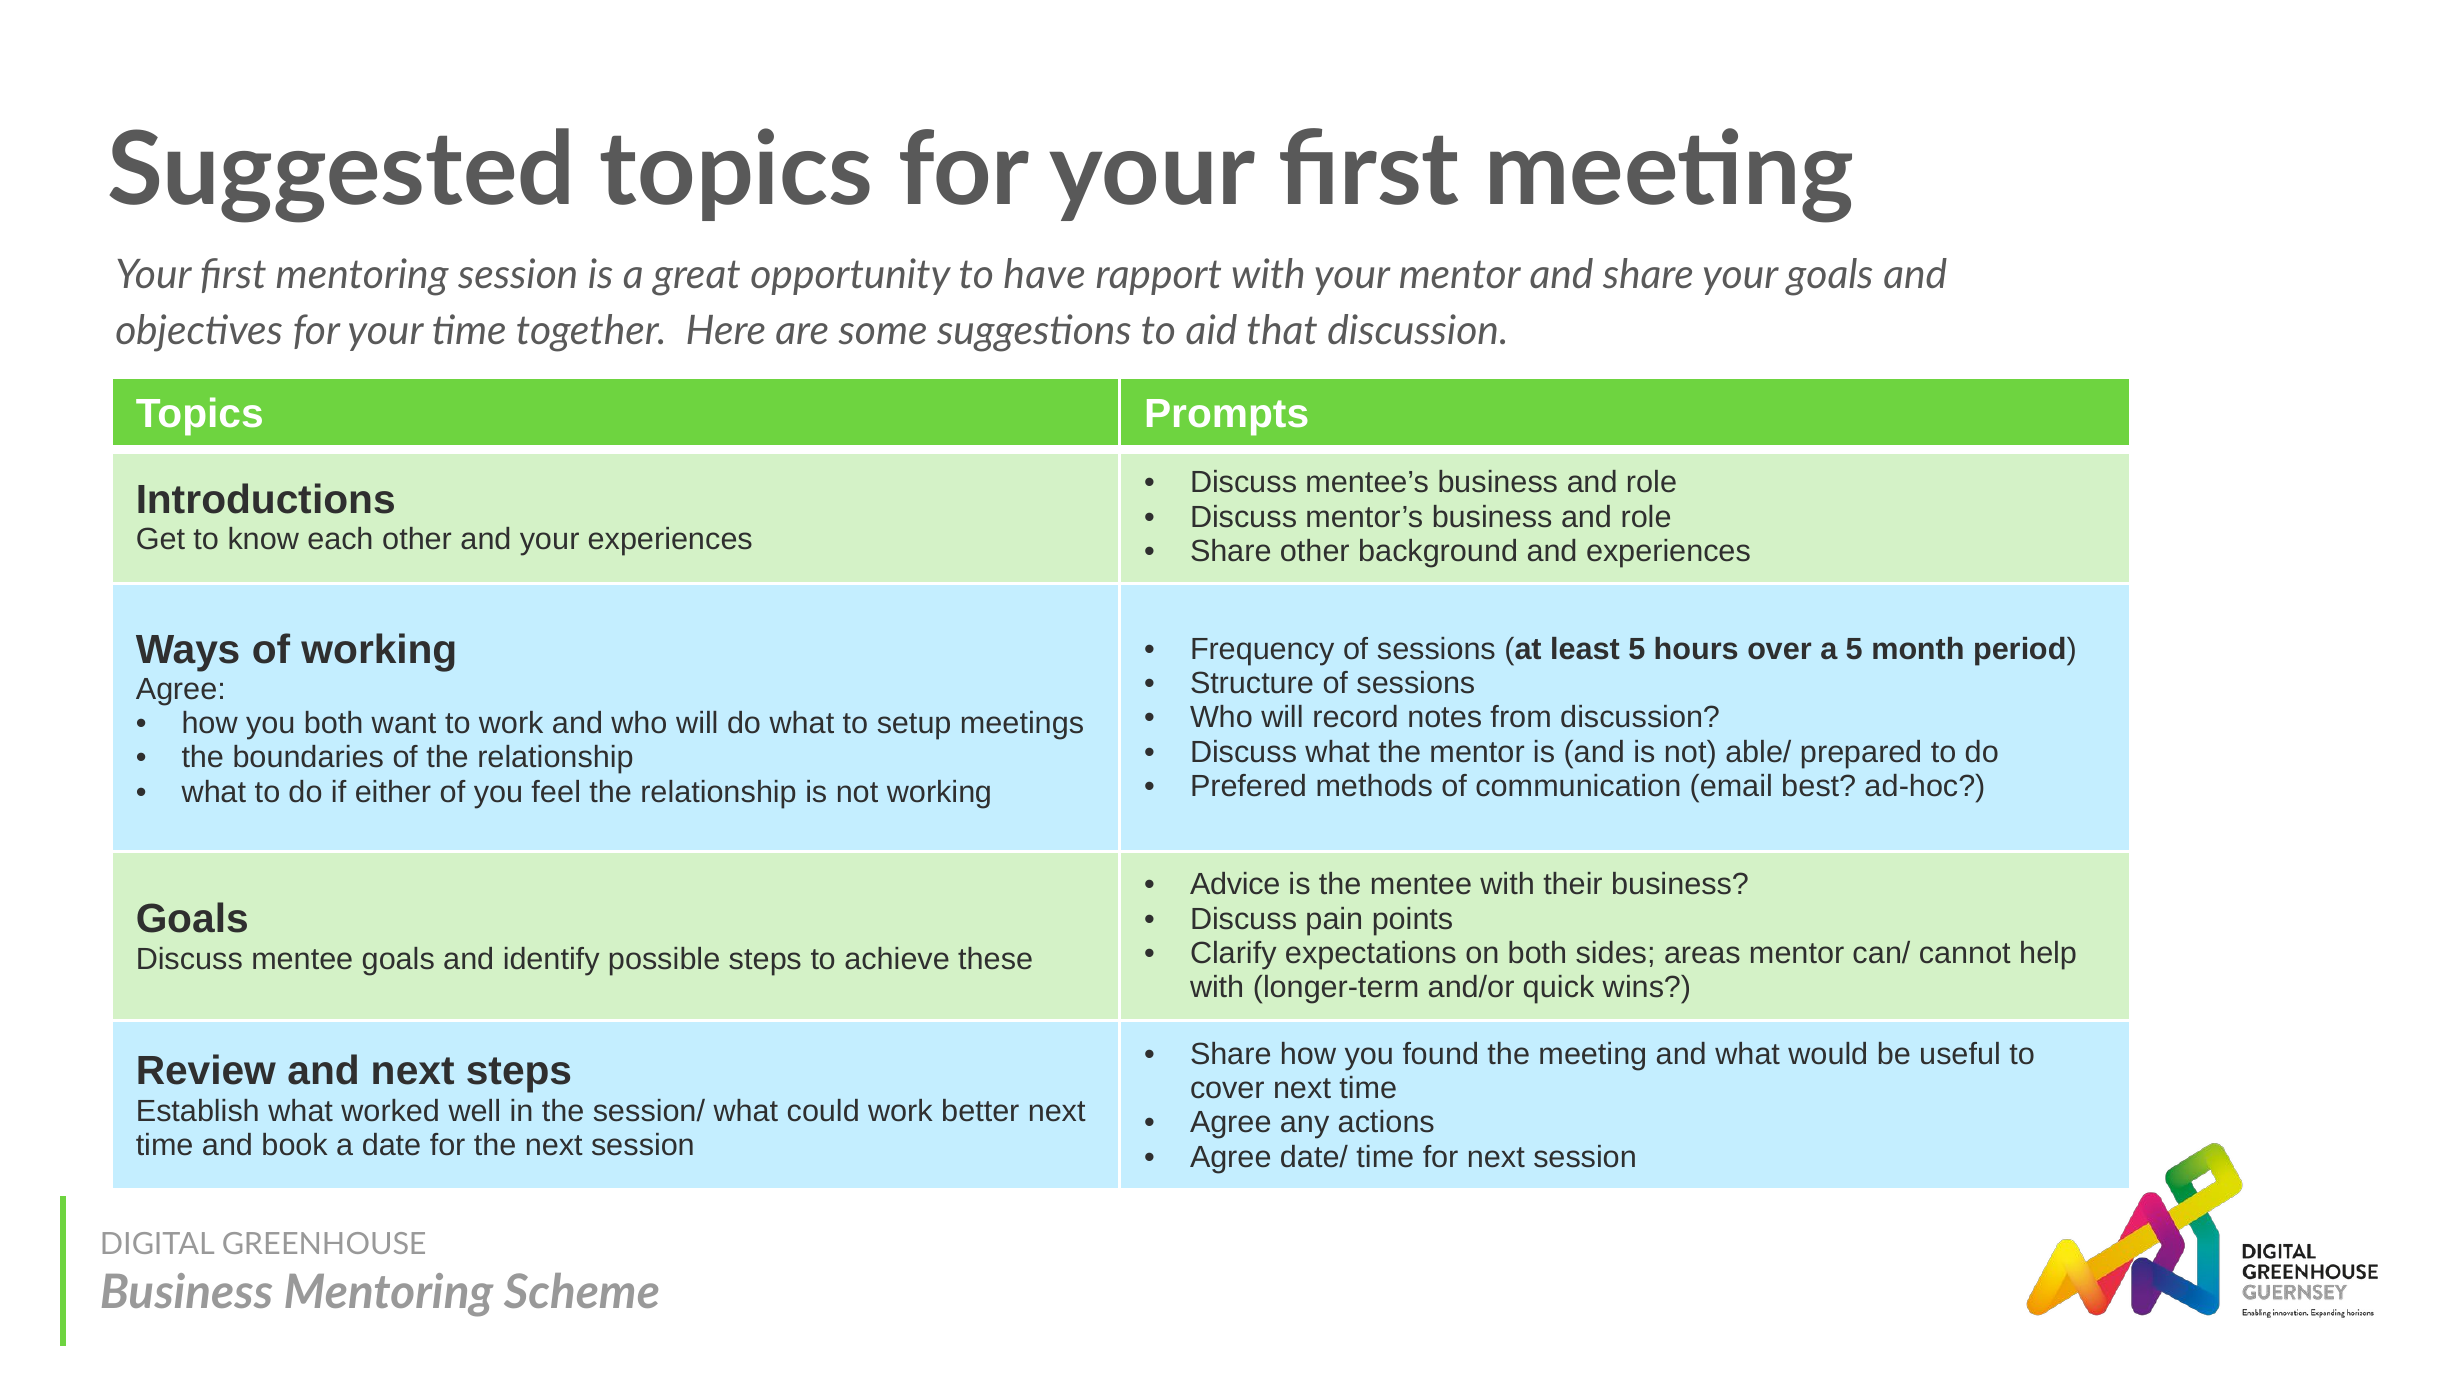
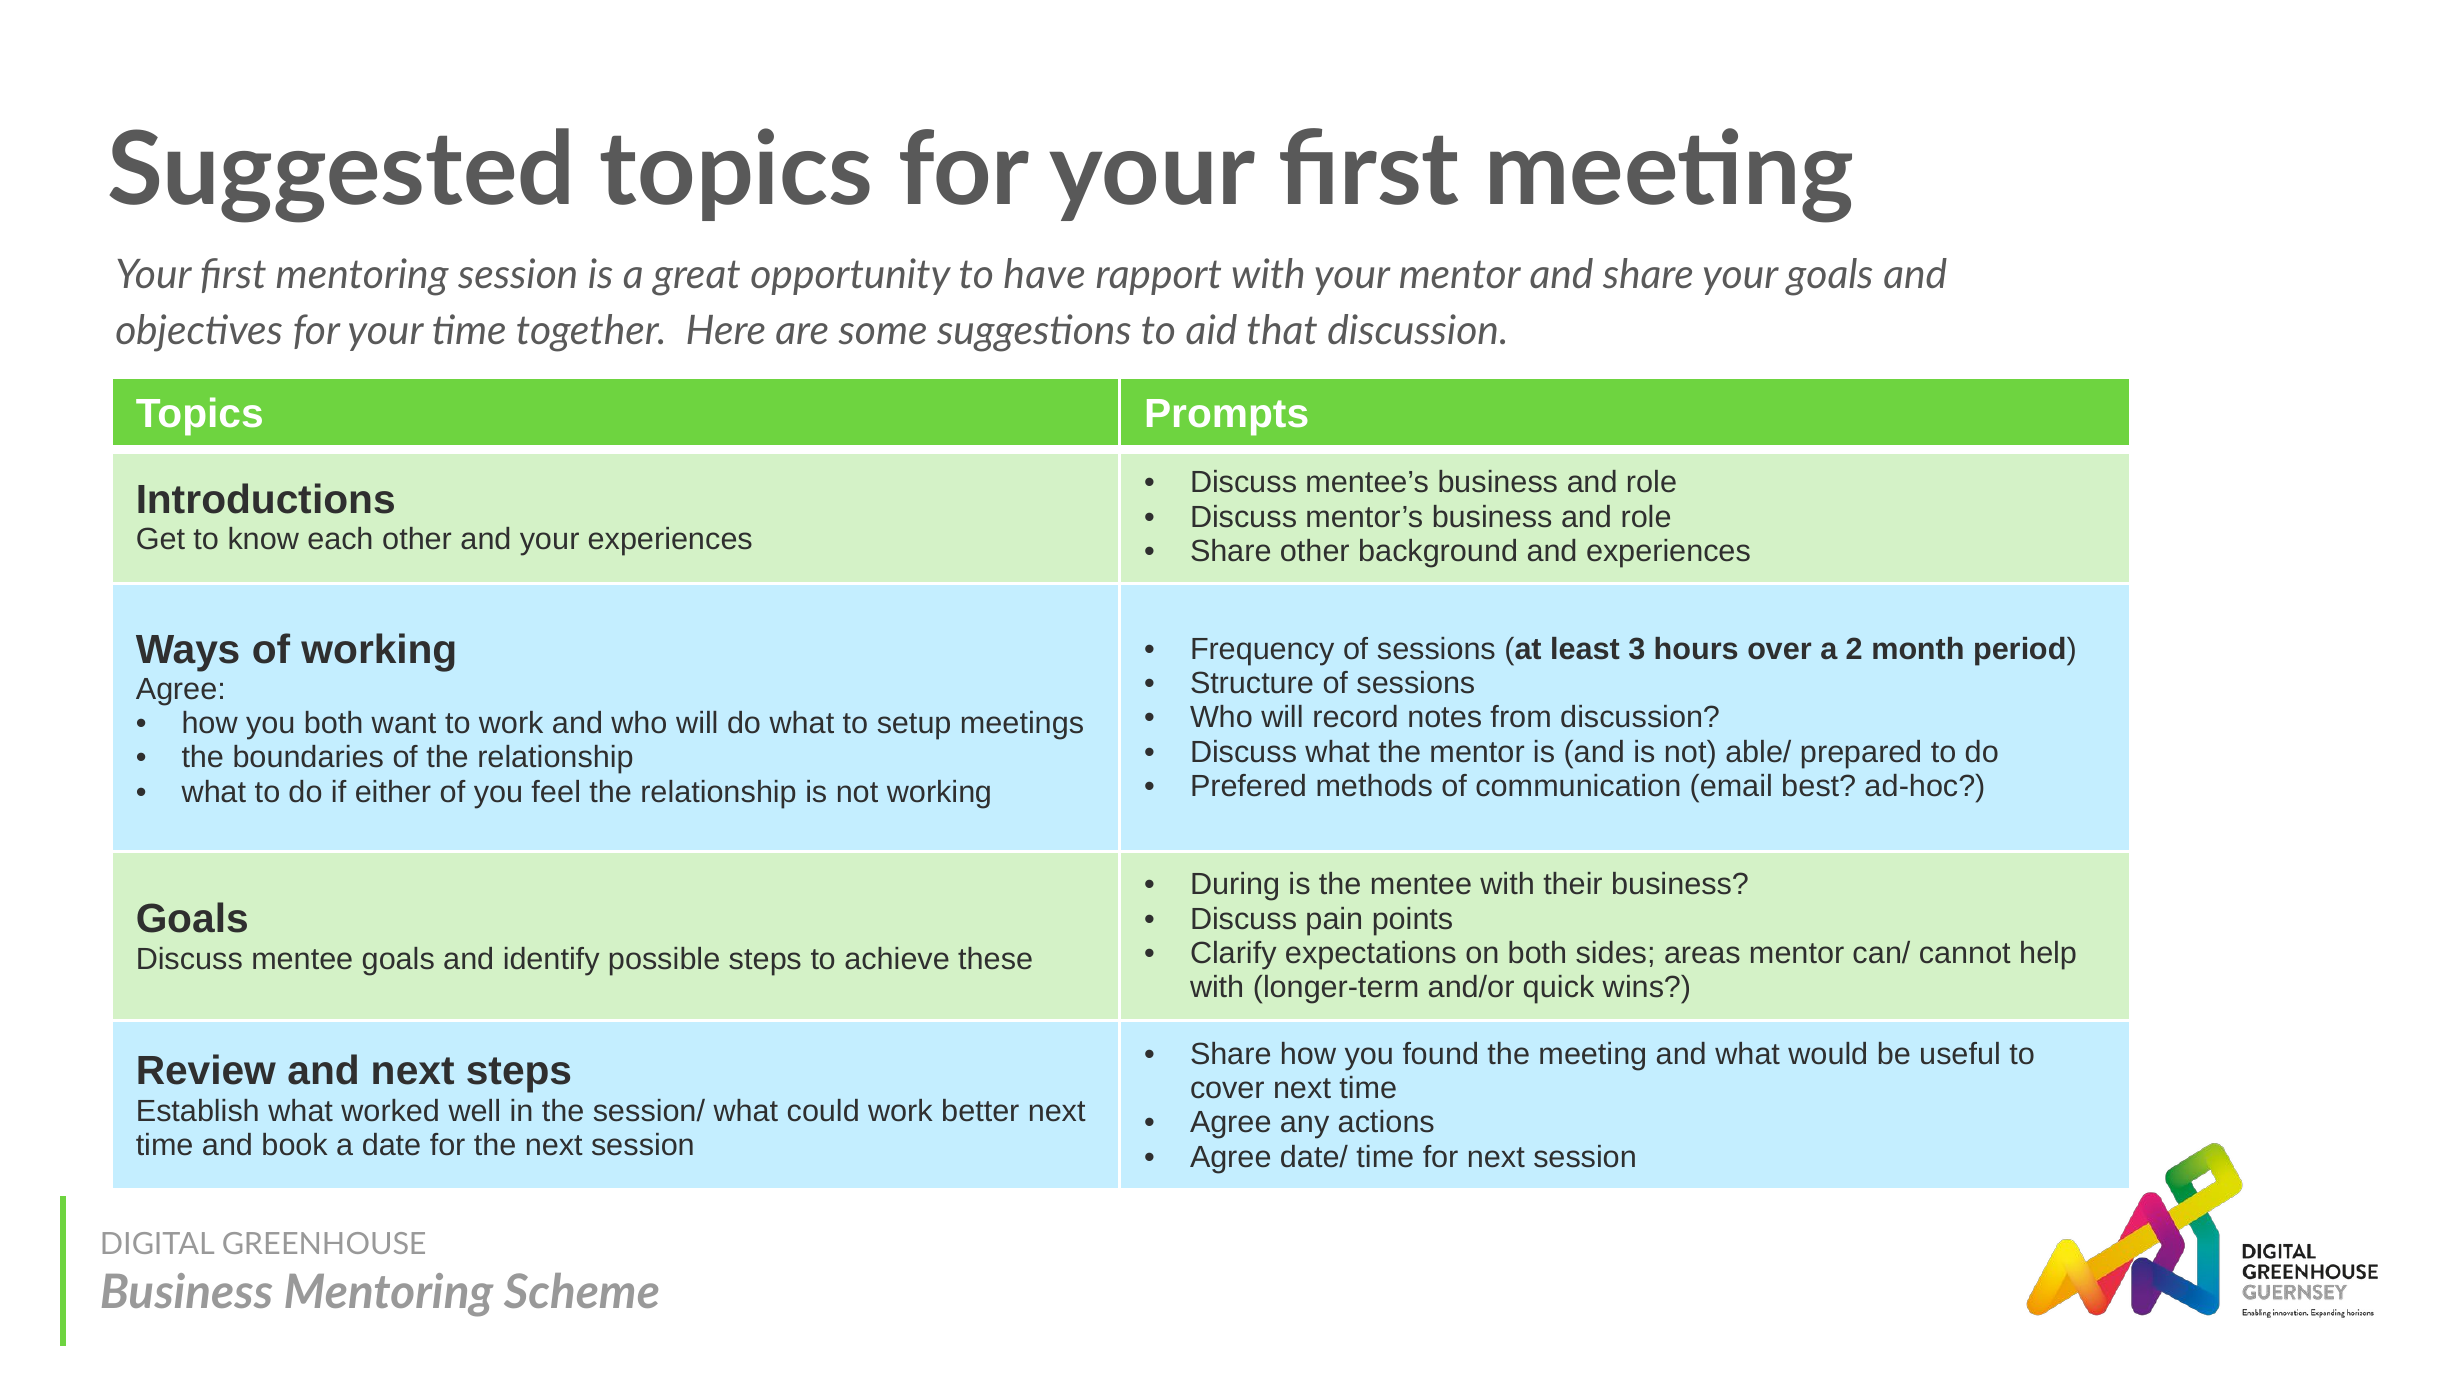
least 5: 5 -> 3
a 5: 5 -> 2
Advice: Advice -> During
